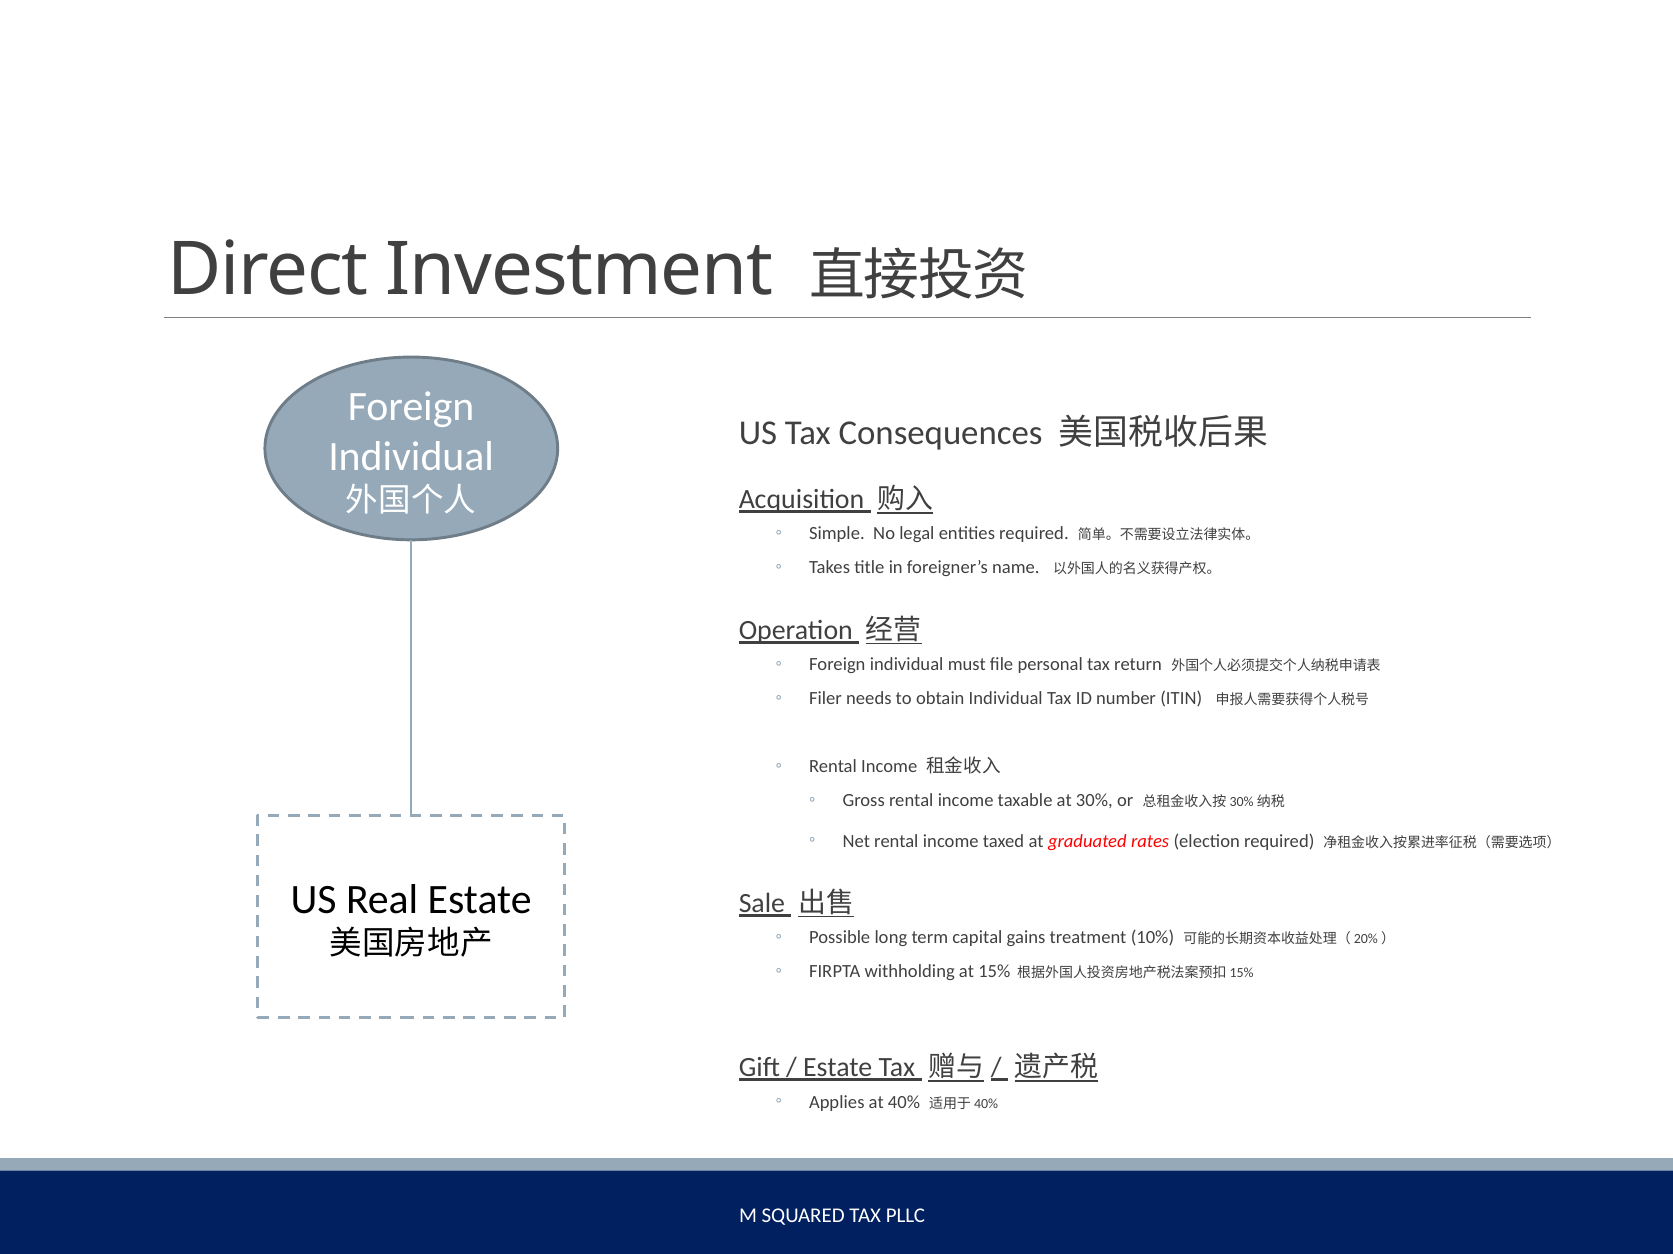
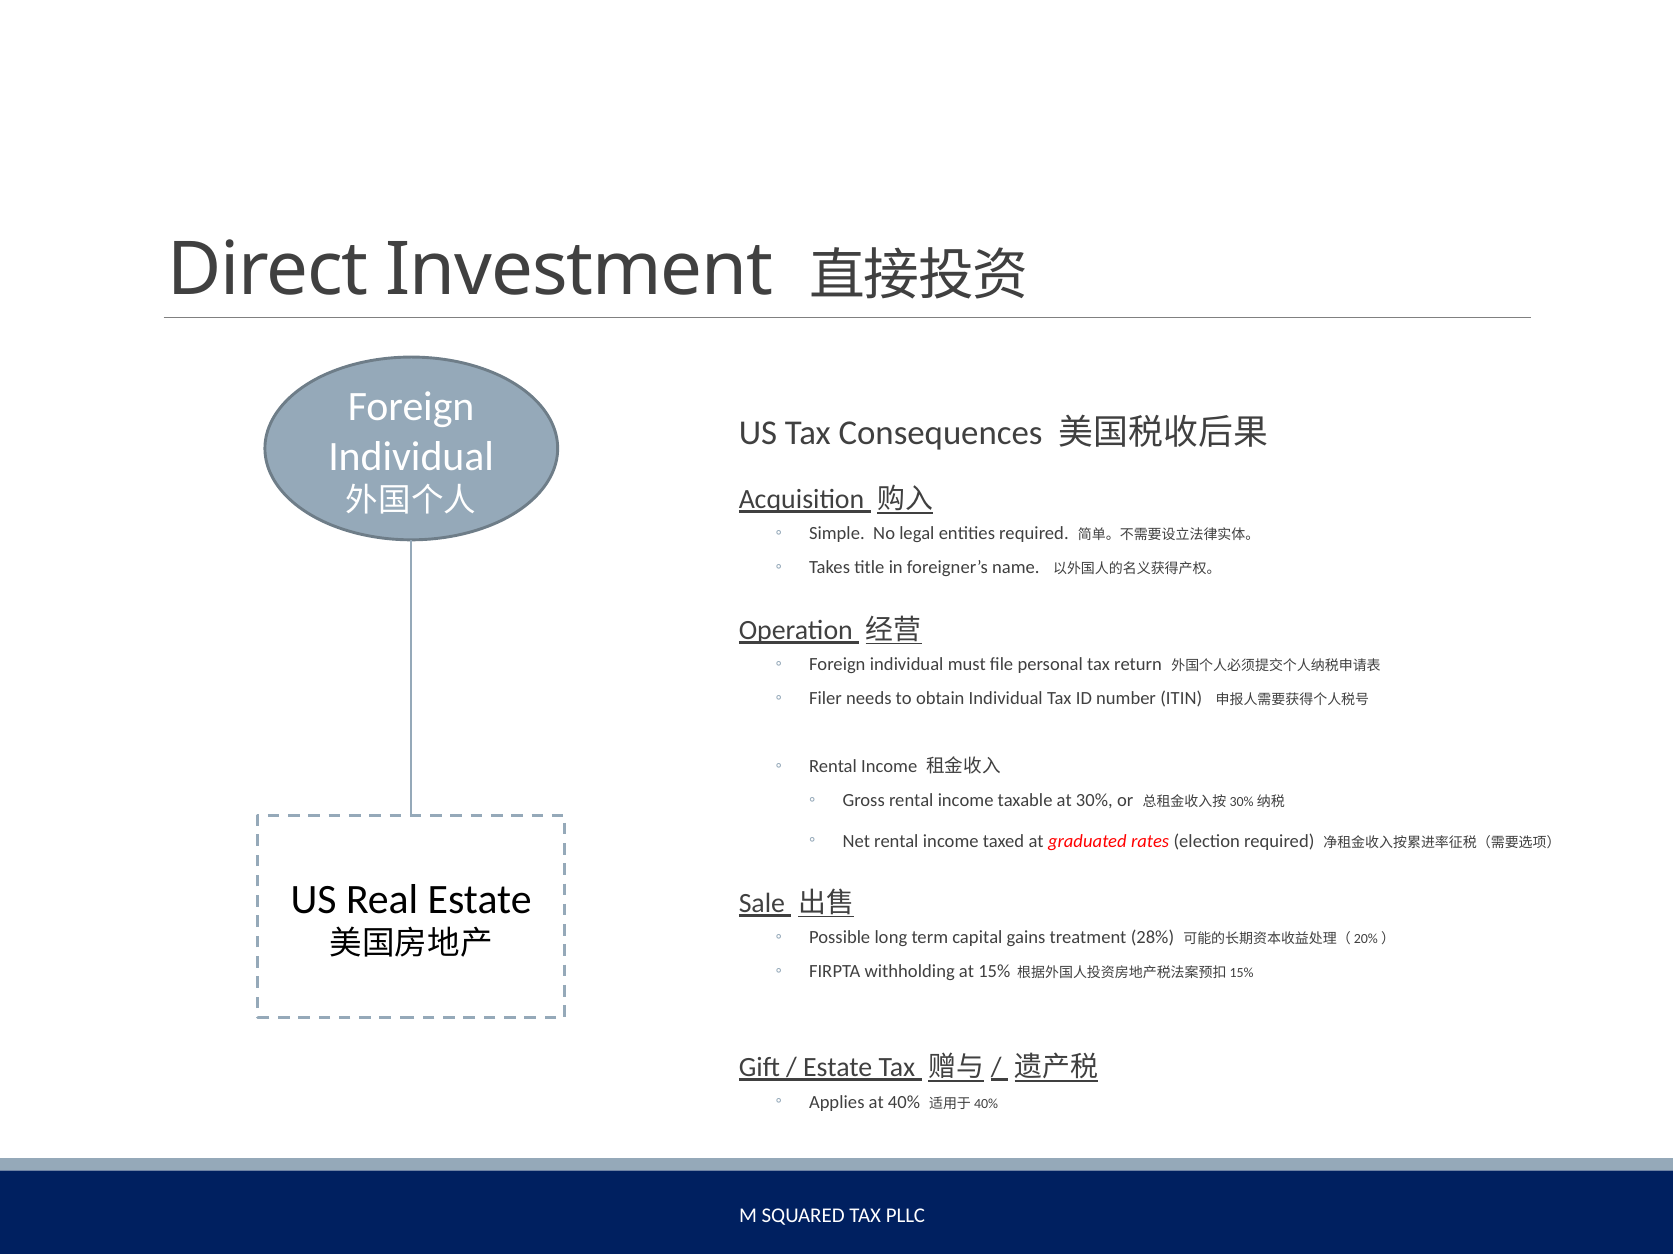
10%: 10% -> 28%
